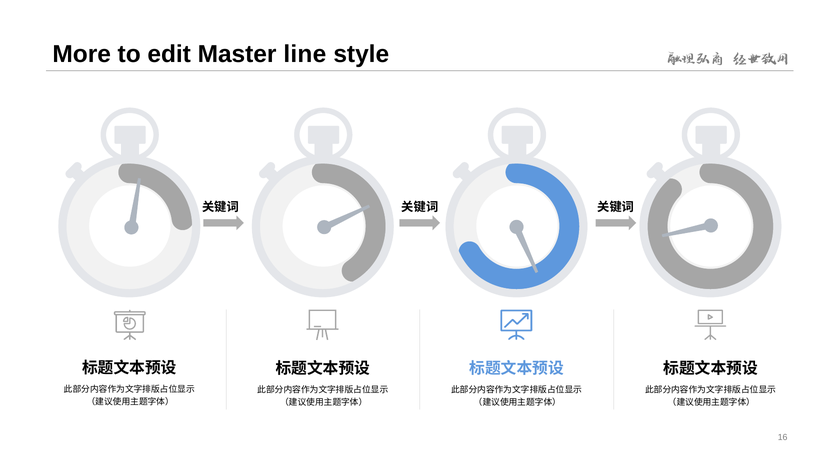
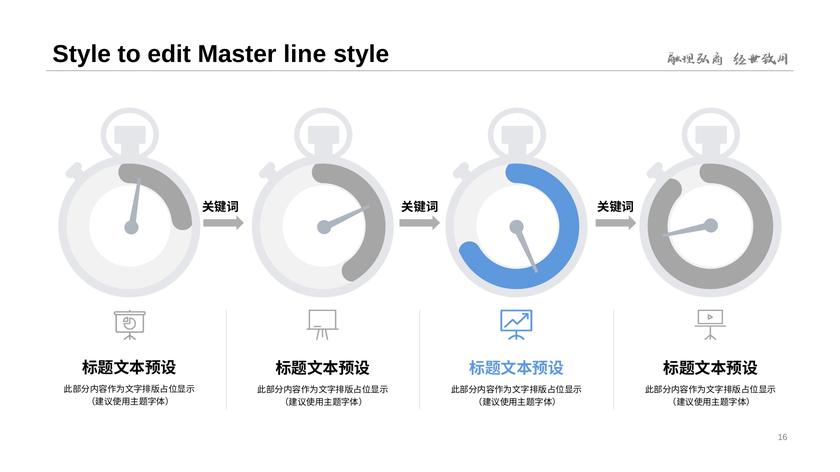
More at (82, 54): More -> Style
